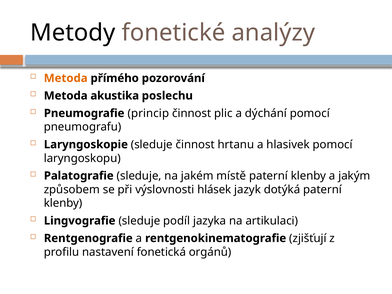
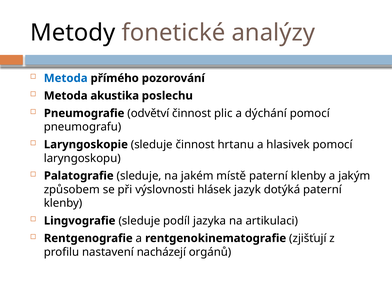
Metoda at (66, 78) colour: orange -> blue
princip: princip -> odvětví
fonetická: fonetická -> nacházejí
